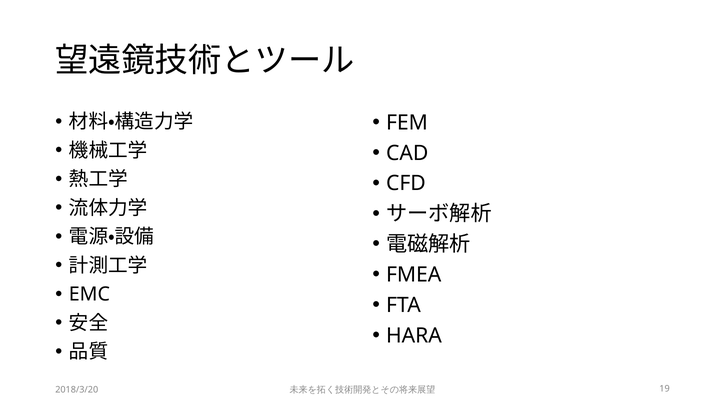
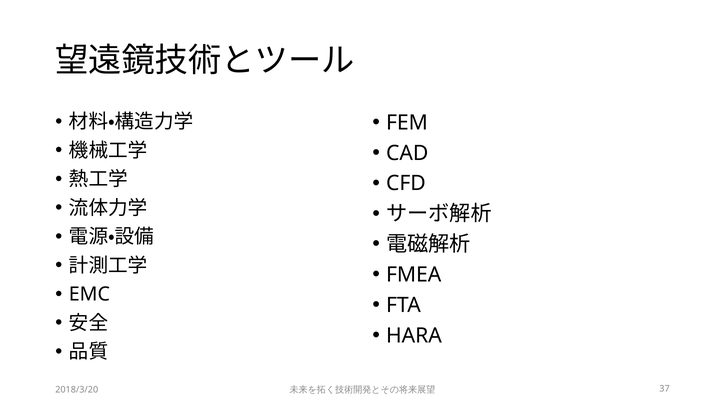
19: 19 -> 37
